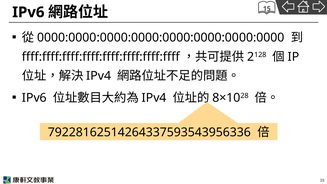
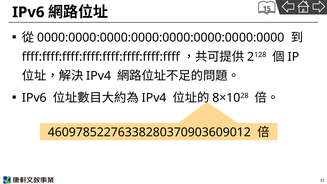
79228162514264337593543956336: 79228162514264337593543956336 -> 46097852276338280370903609012
